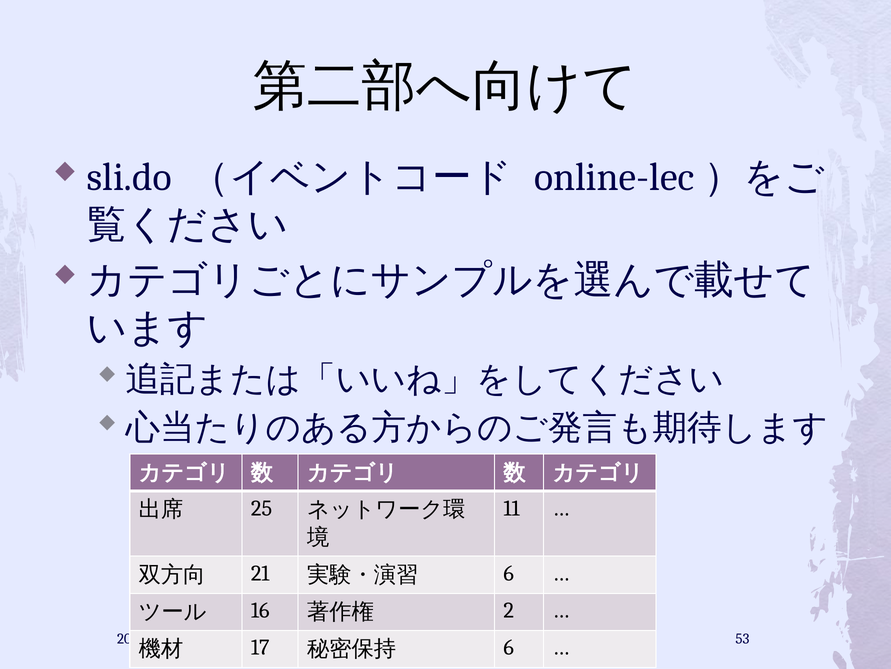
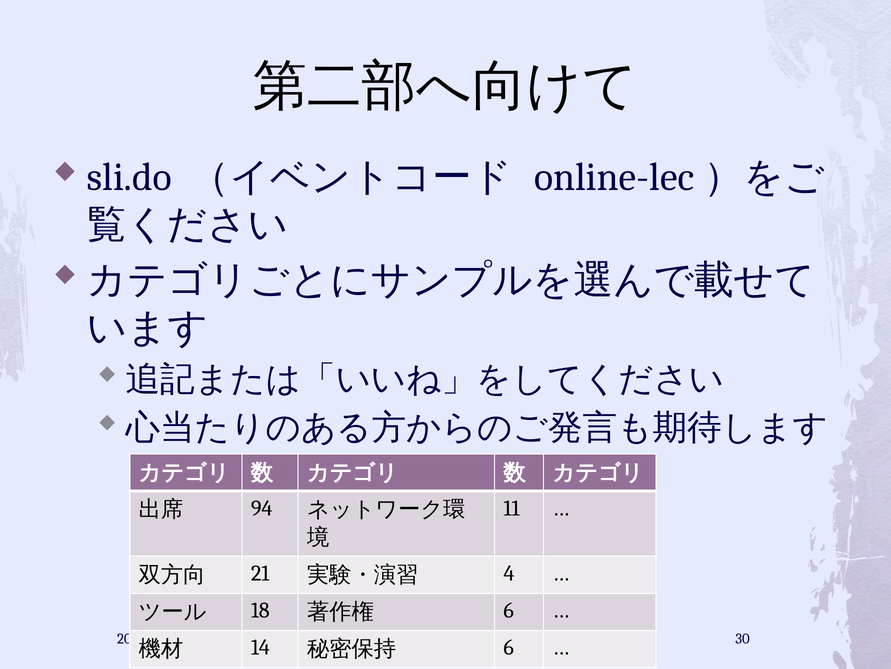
25: 25 -> 94
6 at (509, 573): 6 -> 4
16: 16 -> 18
2 at (509, 610): 2 -> 6
53: 53 -> 30
17: 17 -> 14
